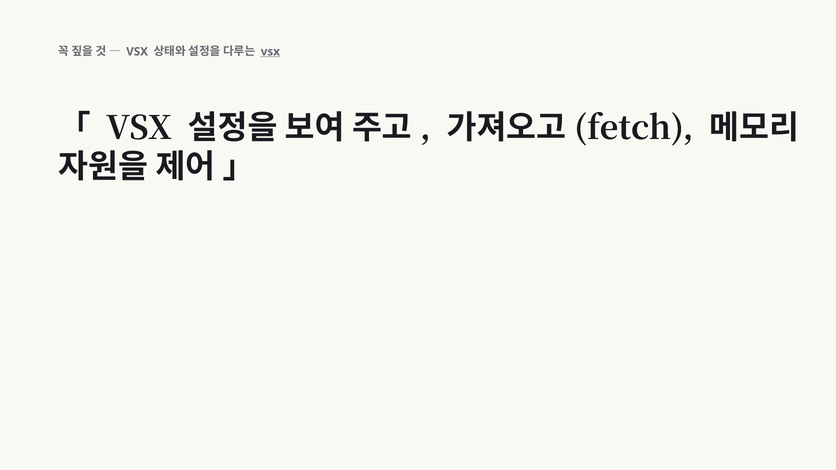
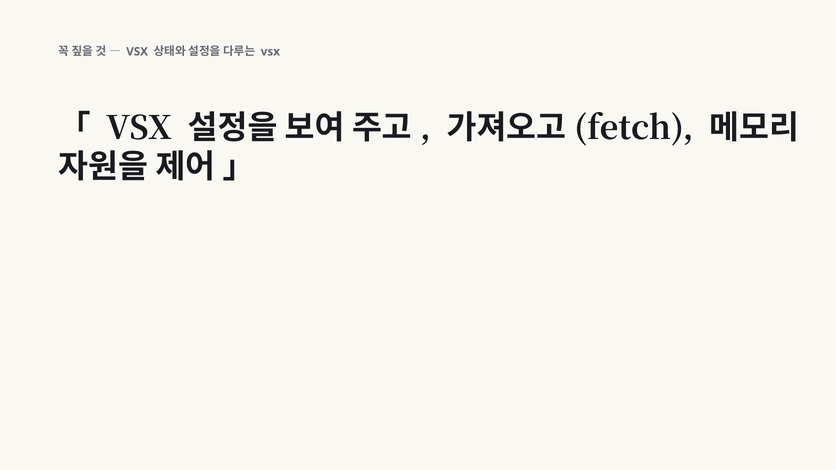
vsx at (270, 52) underline: present -> none
